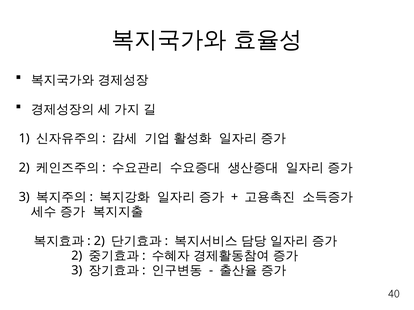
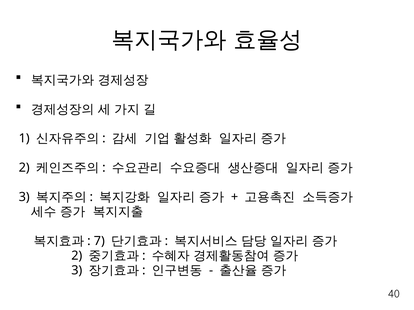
2 at (99, 241): 2 -> 7
